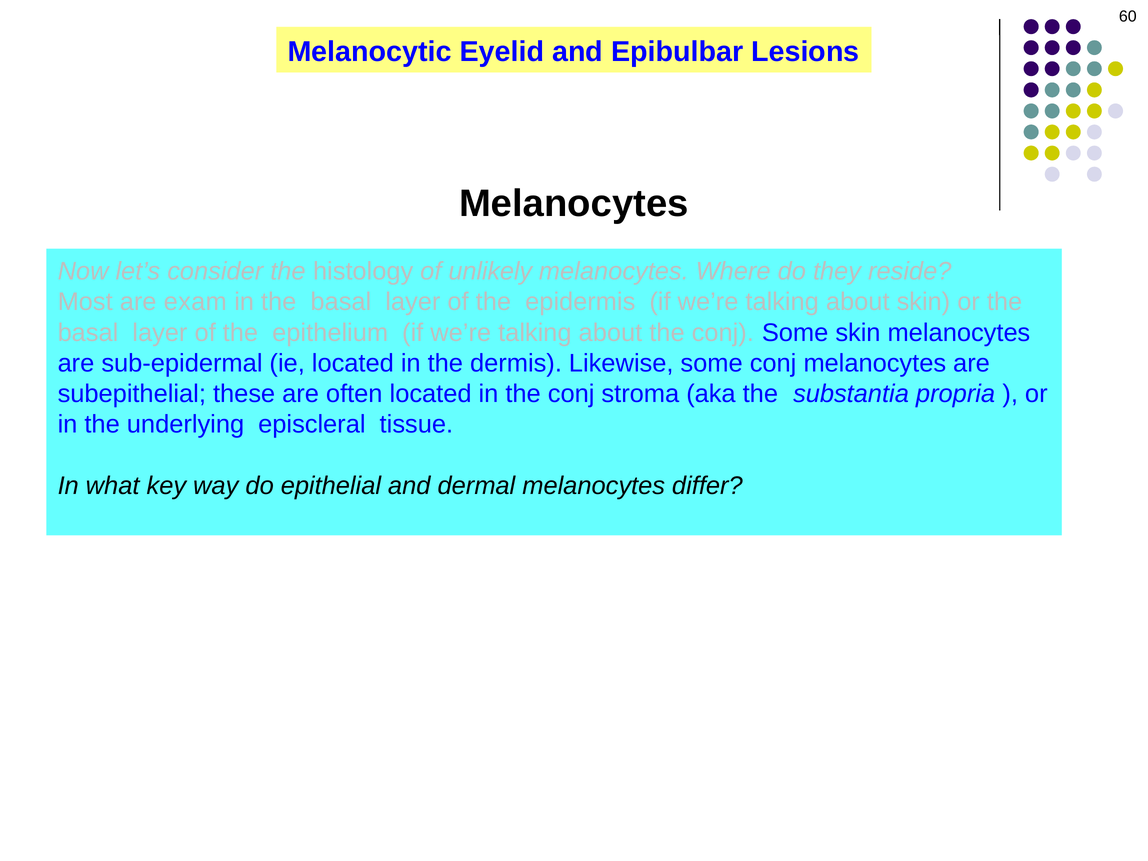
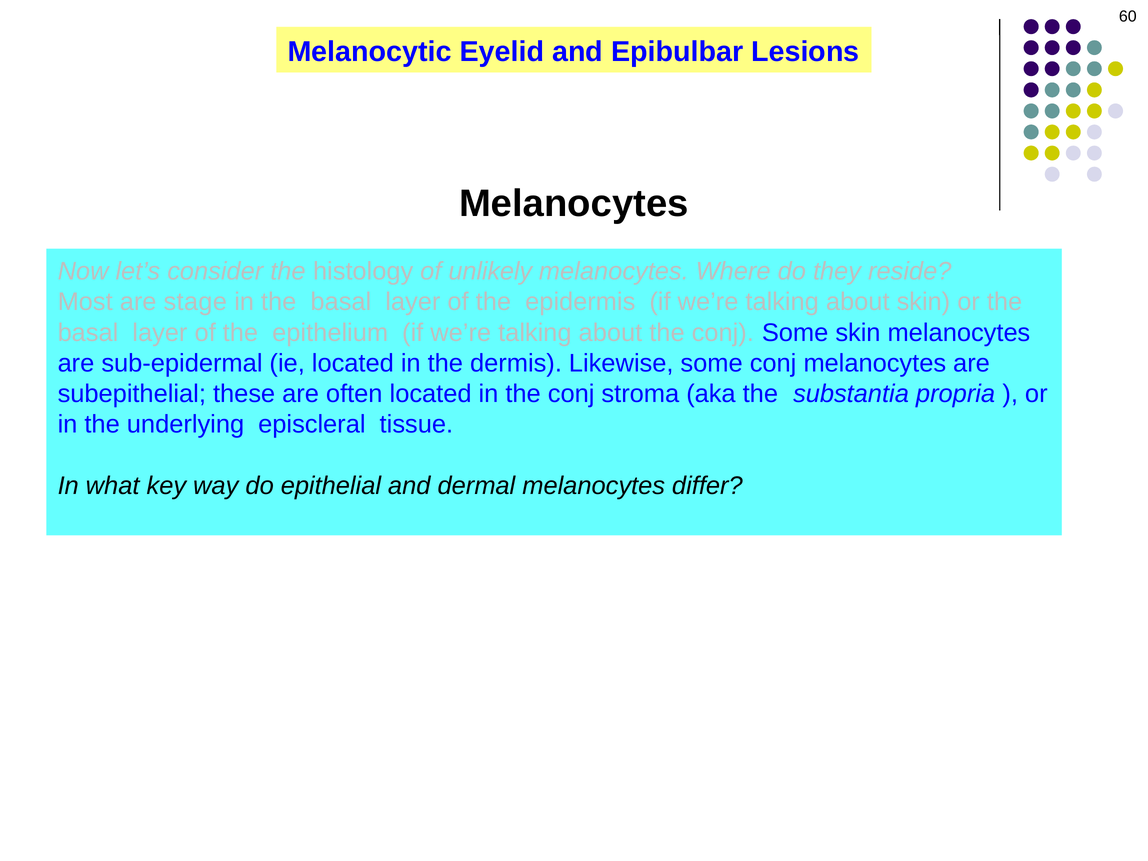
exam: exam -> stage
